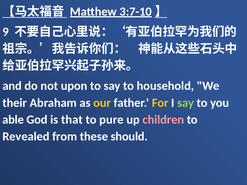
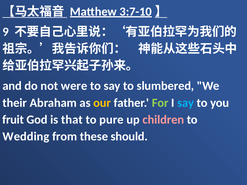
upon: upon -> were
household: household -> slumbered
For colour: yellow -> light green
say at (186, 103) colour: light green -> light blue
able: able -> fruit
Revealed: Revealed -> Wedding
